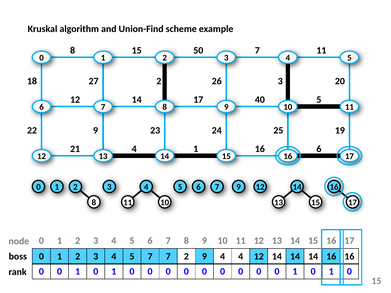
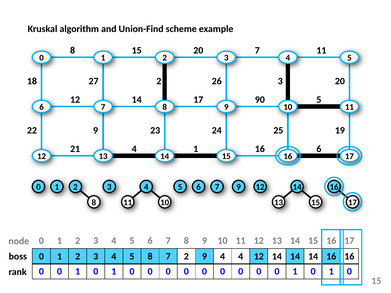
15 50: 50 -> 20
40: 40 -> 90
5 7: 7 -> 8
